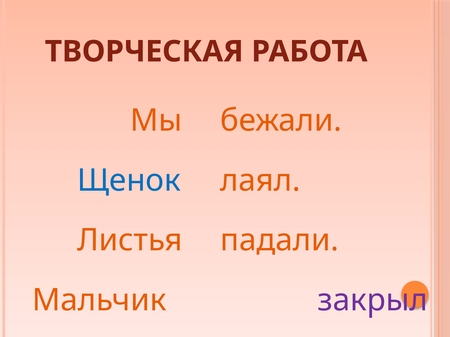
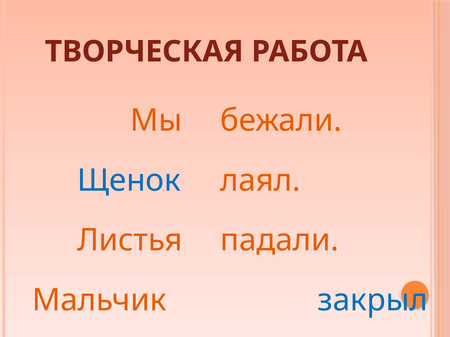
закрыл colour: purple -> blue
